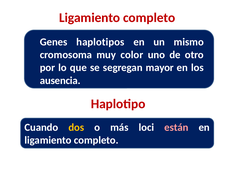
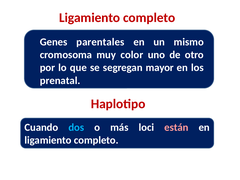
haplotipos: haplotipos -> parentales
ausencia: ausencia -> prenatal
dos colour: yellow -> light blue
